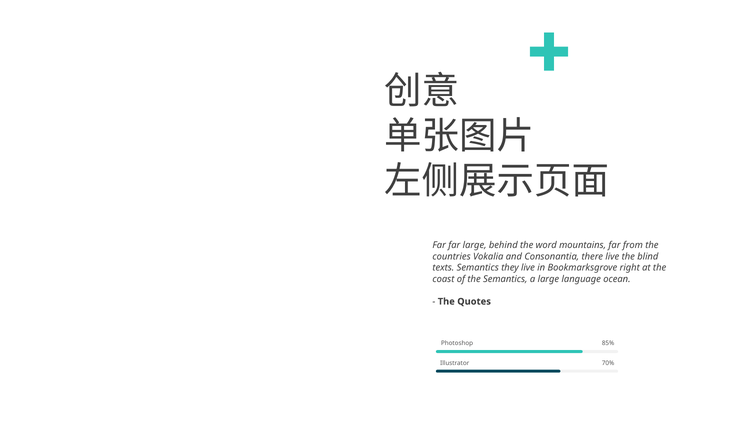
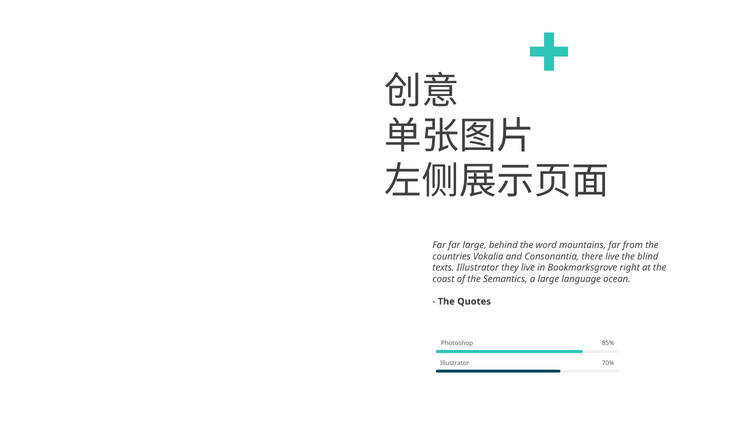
texts Semantics: Semantics -> Illustrator
